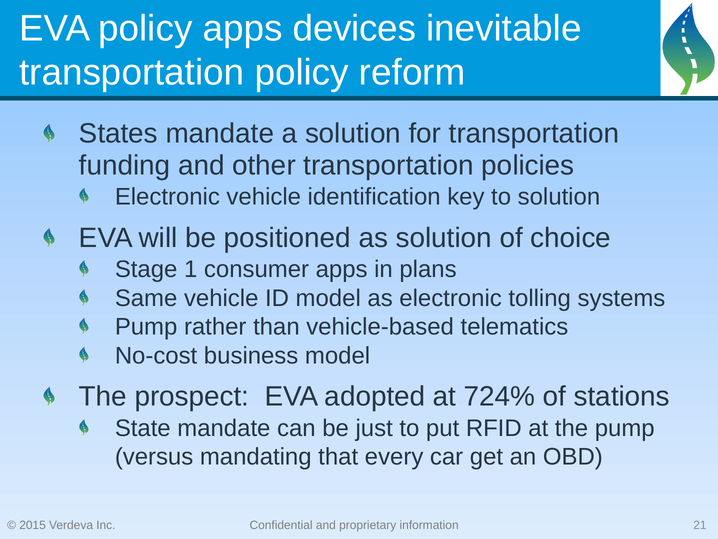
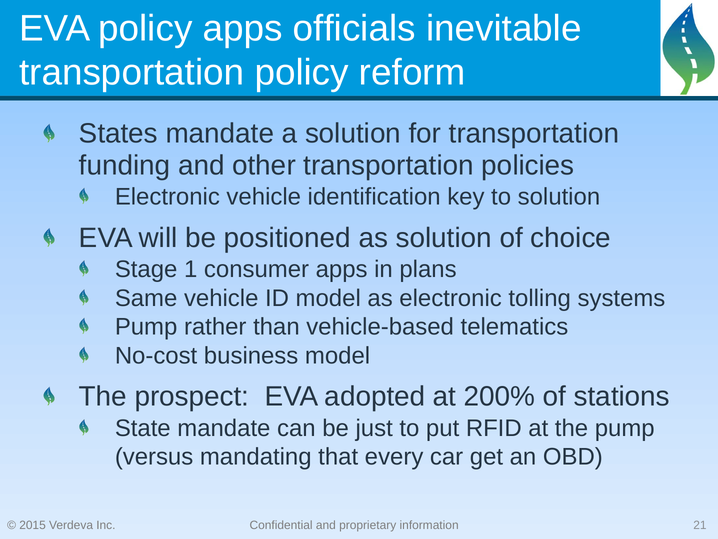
devices: devices -> officials
724%: 724% -> 200%
